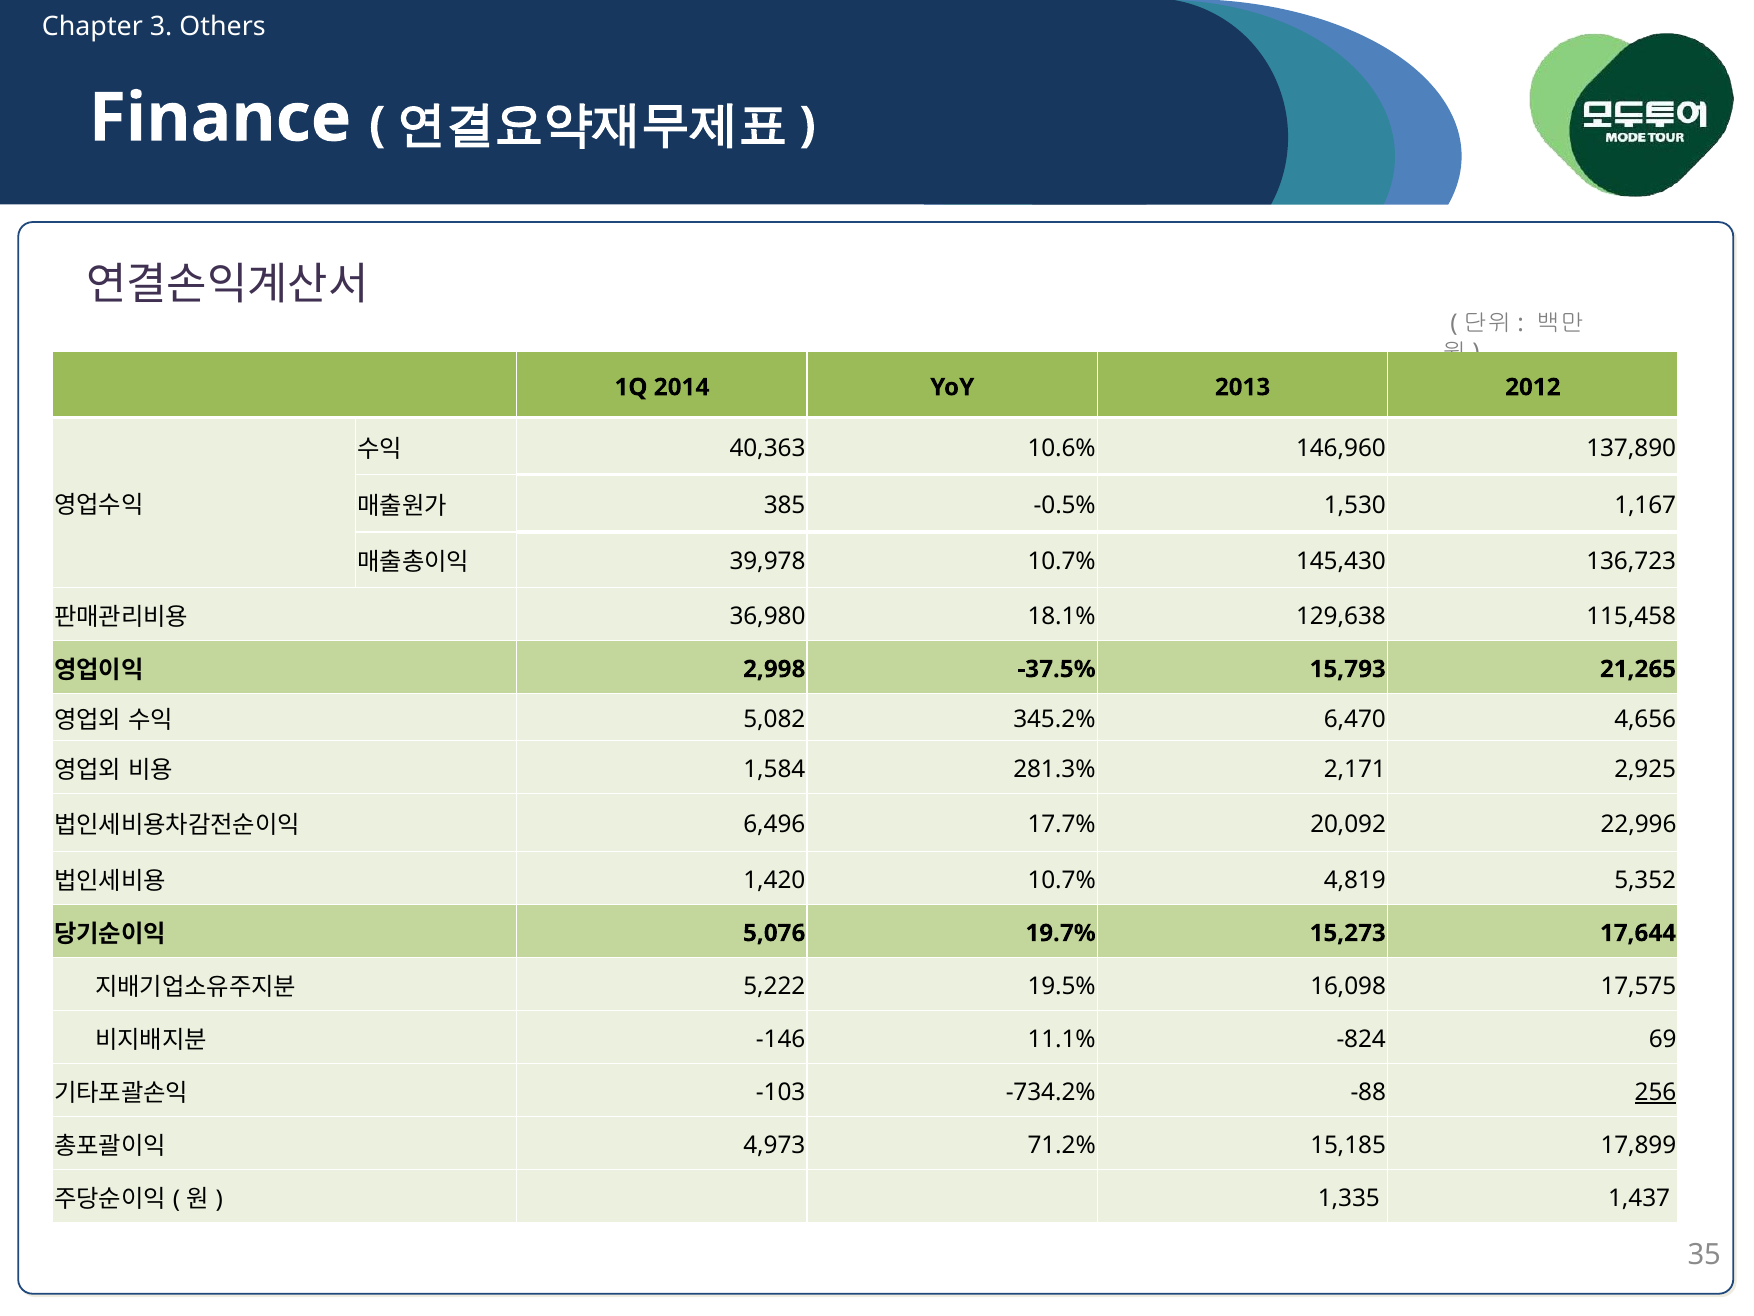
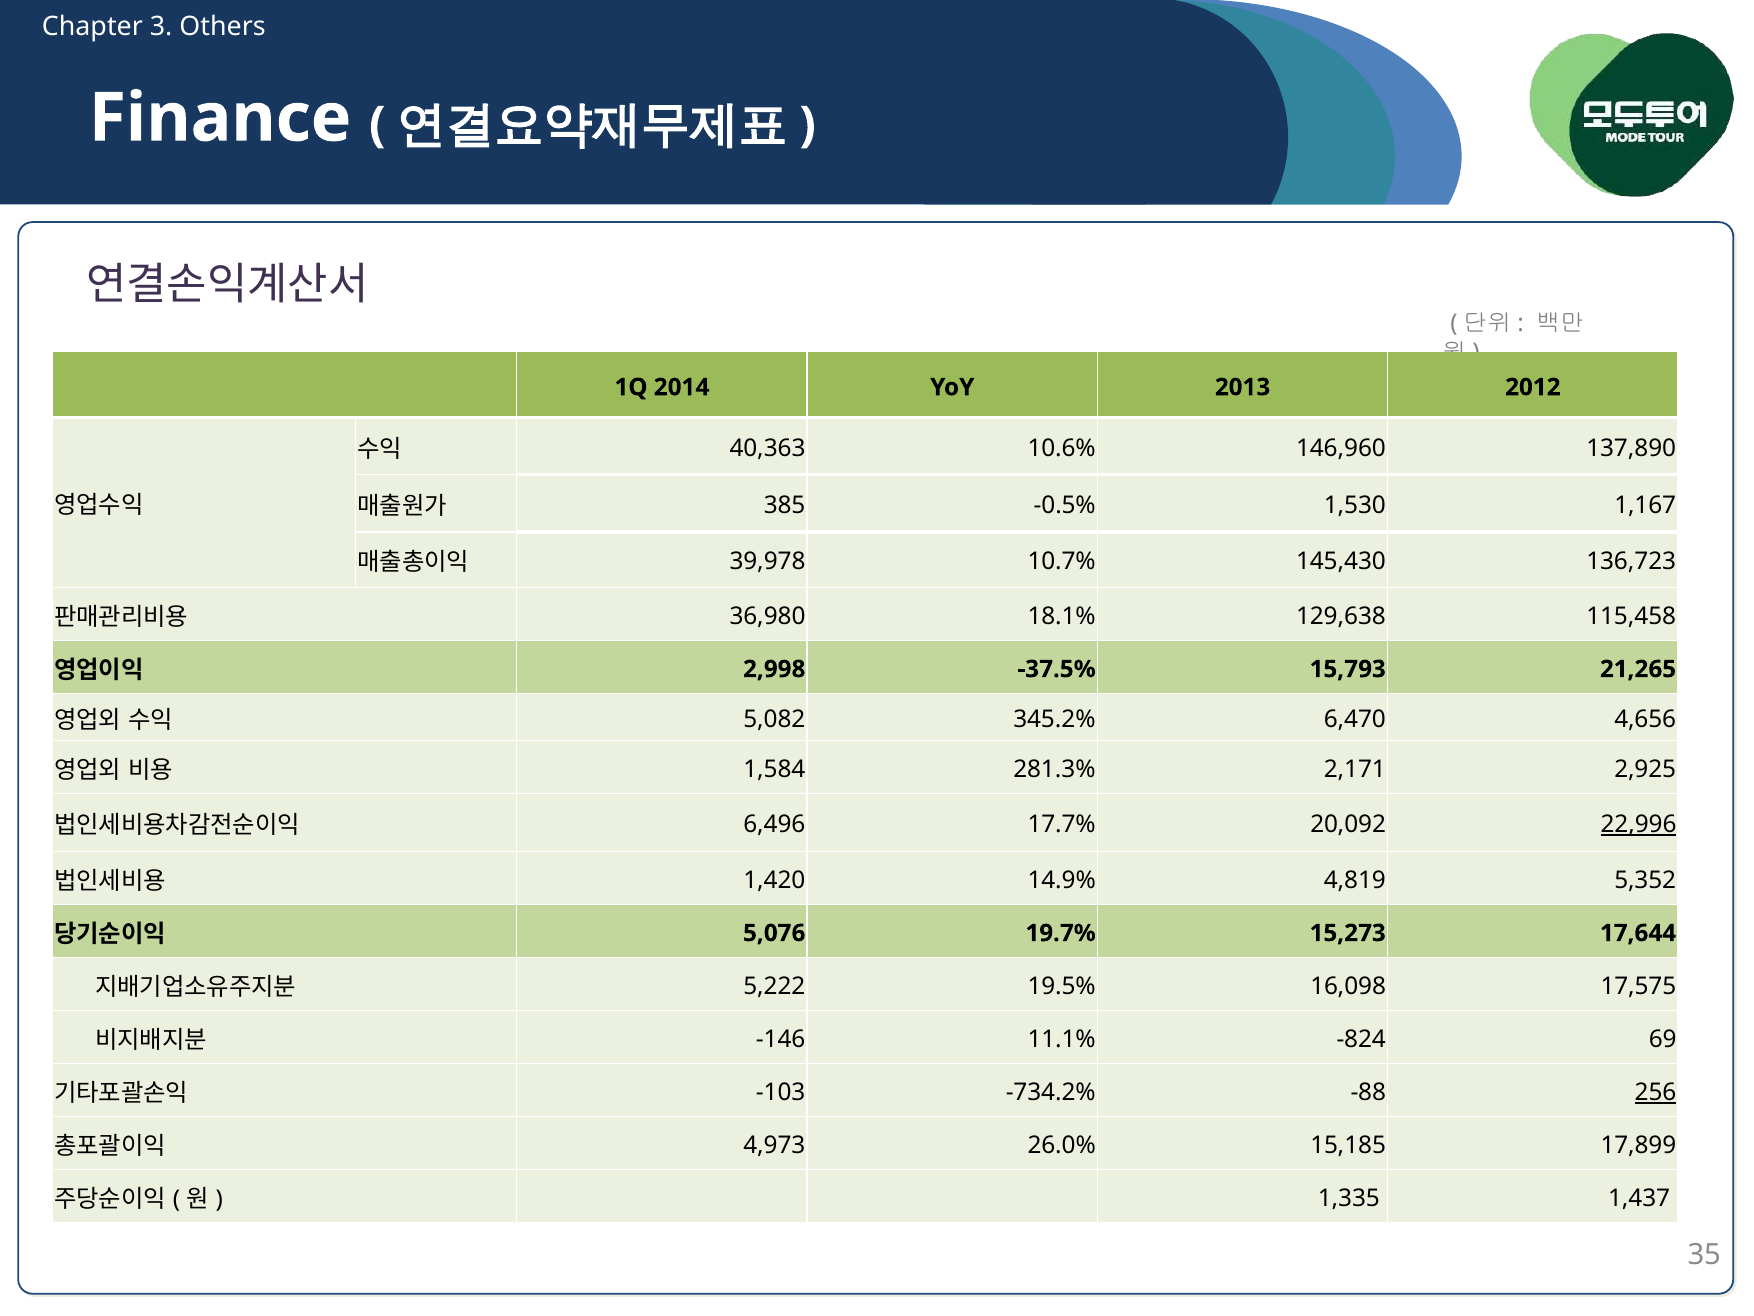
22,996 underline: none -> present
1,420 10.7%: 10.7% -> 14.9%
71.2%: 71.2% -> 26.0%
